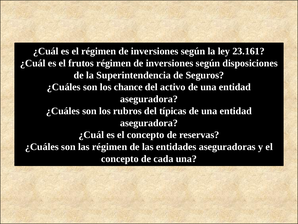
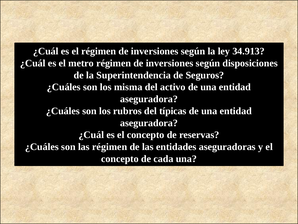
23.161: 23.161 -> 34.913
frutos: frutos -> metro
chance: chance -> misma
